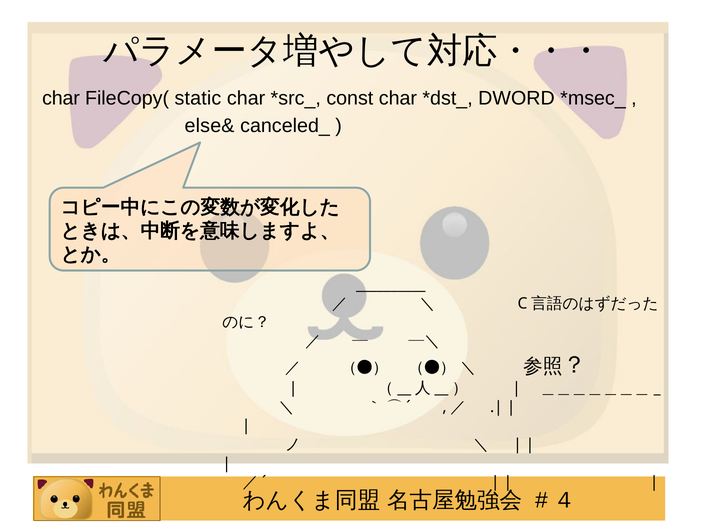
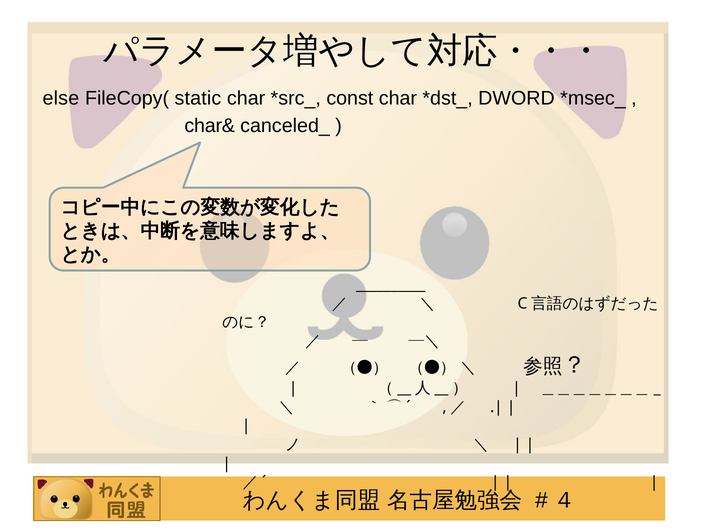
char at (61, 98): char -> else
else&: else& -> char&
